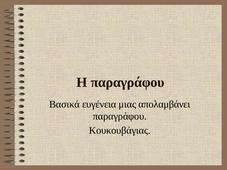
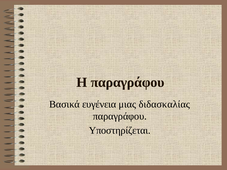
απολαμβάνει: απολαμβάνει -> διδασκαλίας
Κουκουβάγιας: Κουκουβάγιας -> Υποστηρίζεται
